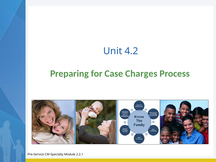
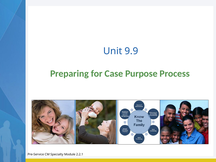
4.2: 4.2 -> 9.9
Charges: Charges -> Purpose
